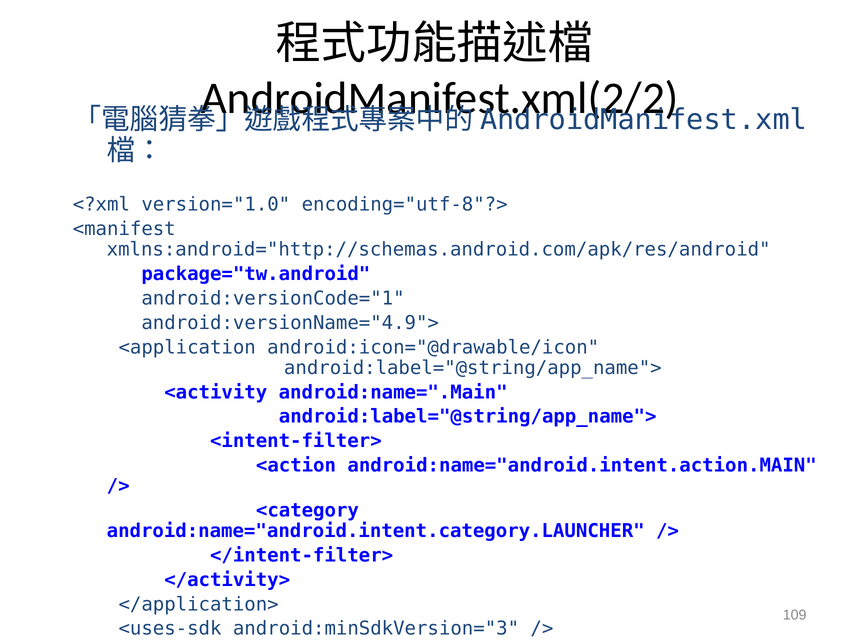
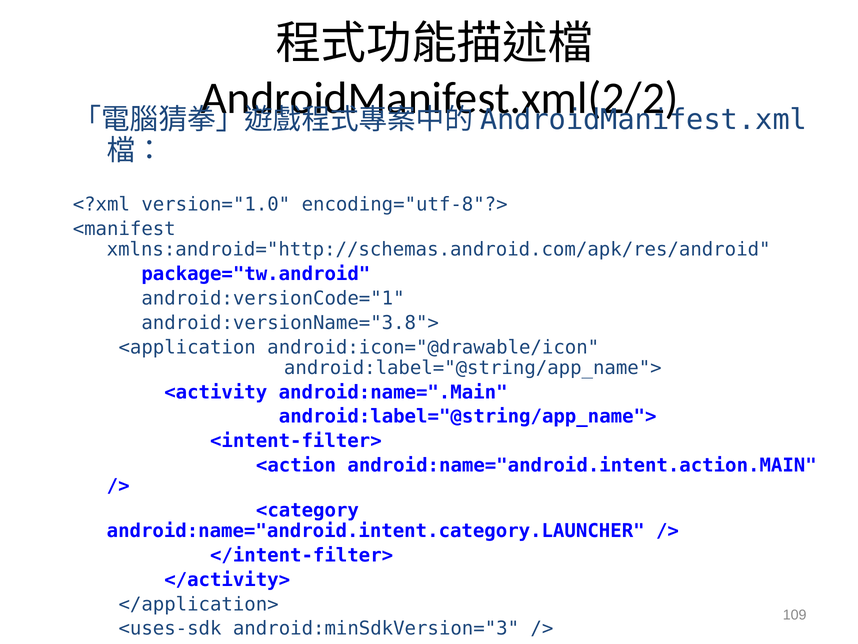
android:versionName="4.9">: android:versionName="4.9"> -> android:versionName="3.8">
